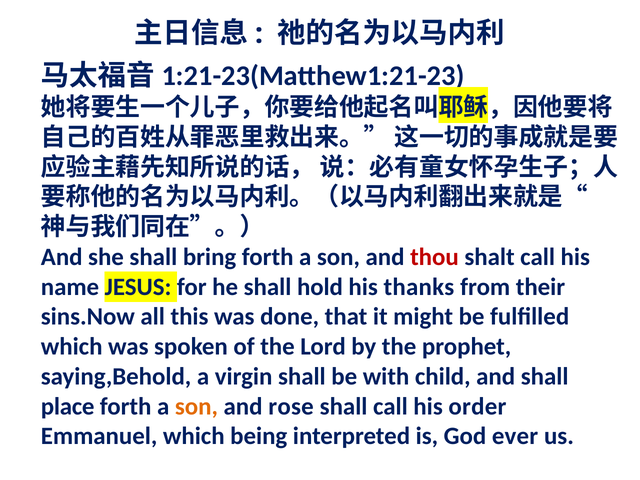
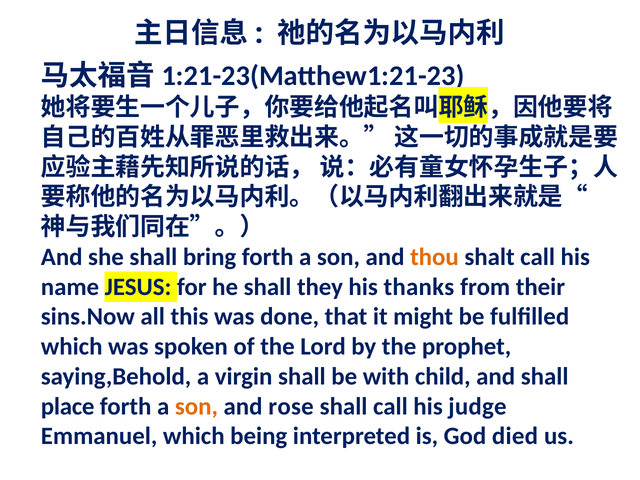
thou colour: red -> orange
hold: hold -> they
order: order -> judge
ever: ever -> died
